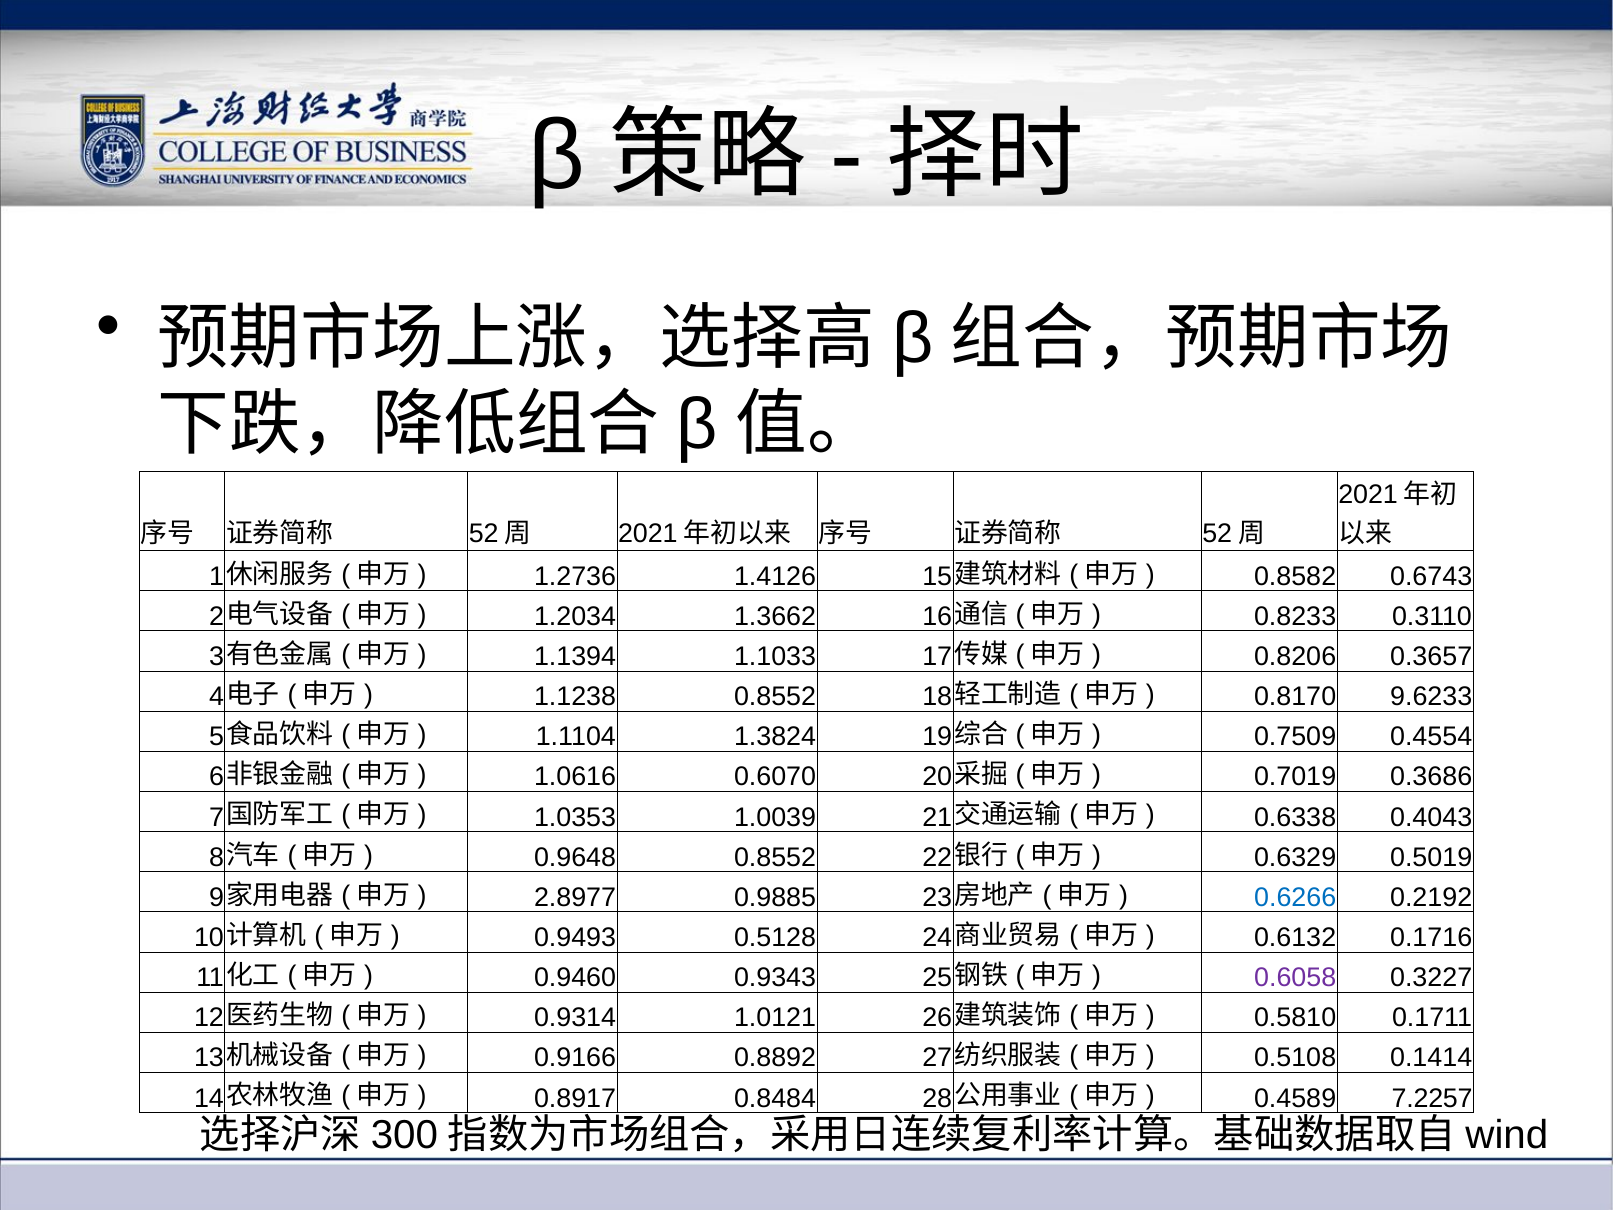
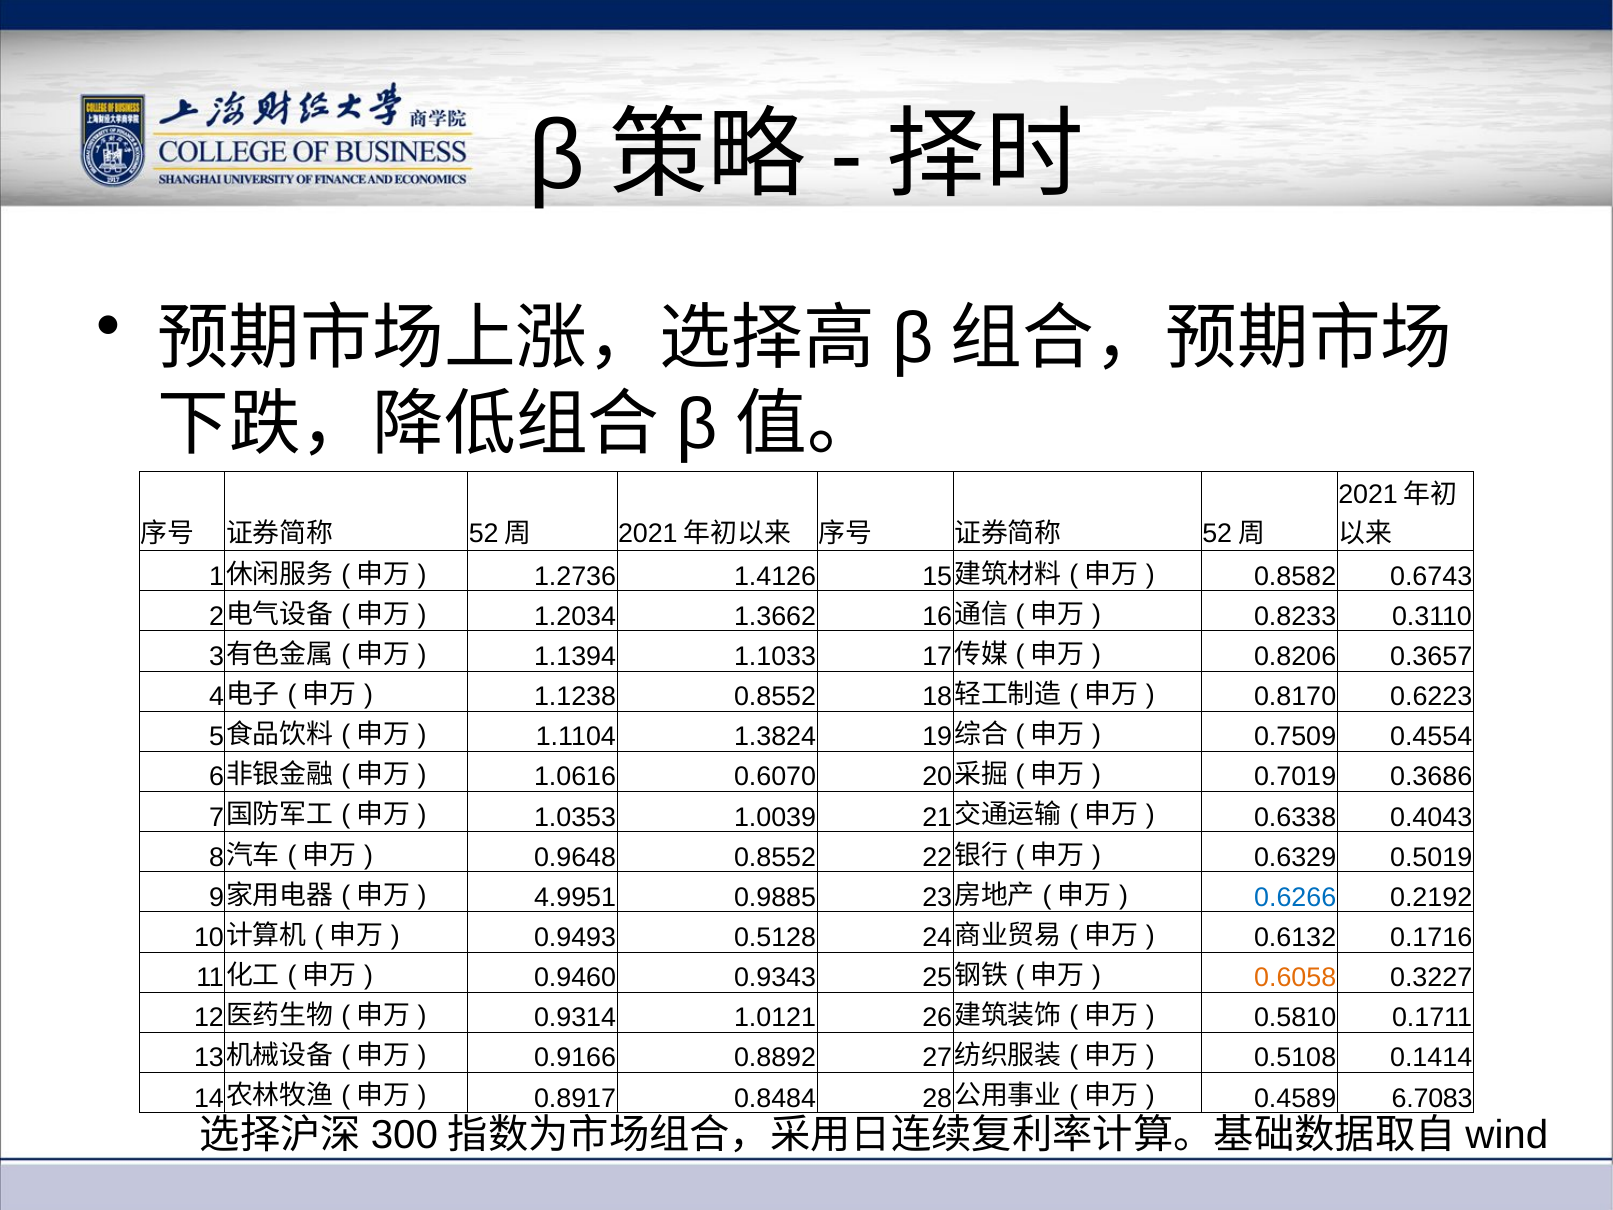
9.6233: 9.6233 -> 0.6223
2.8977: 2.8977 -> 4.9951
0.6058 colour: purple -> orange
7.2257: 7.2257 -> 6.7083
